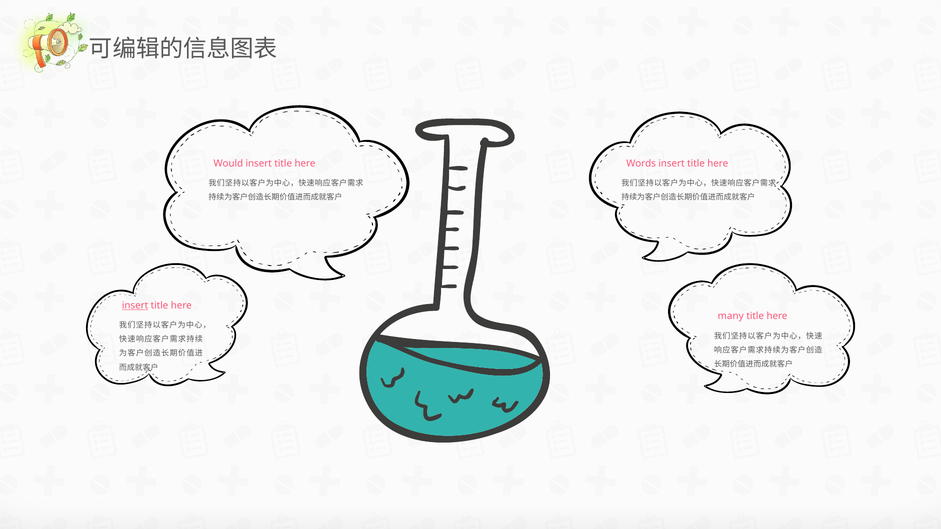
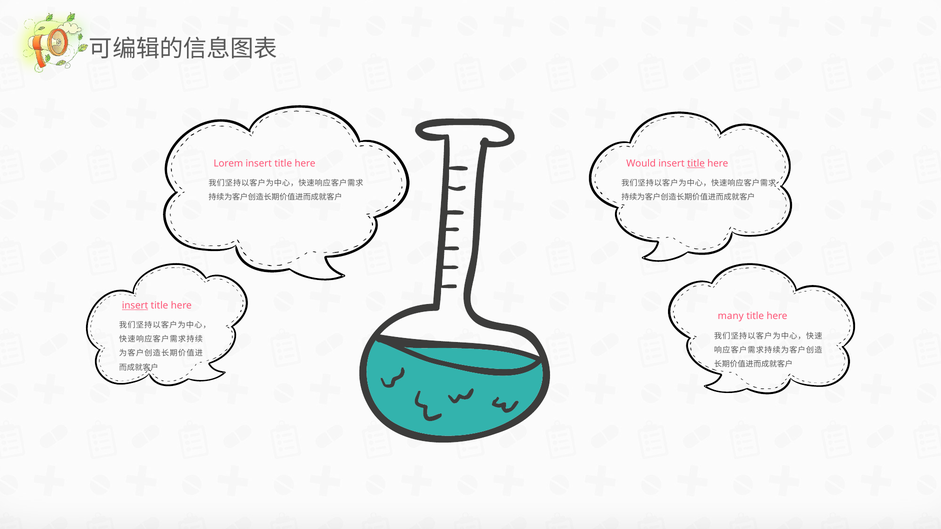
Would: Would -> Lorem
Words: Words -> Would
title at (696, 164) underline: none -> present
